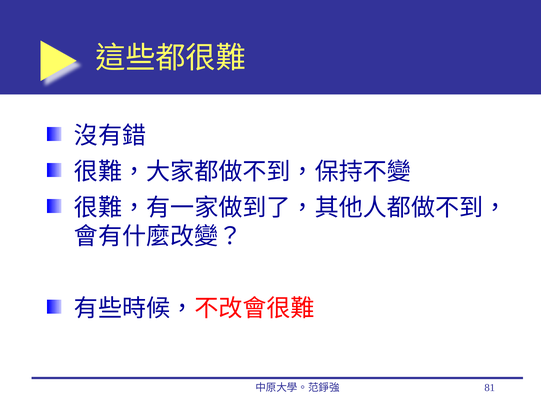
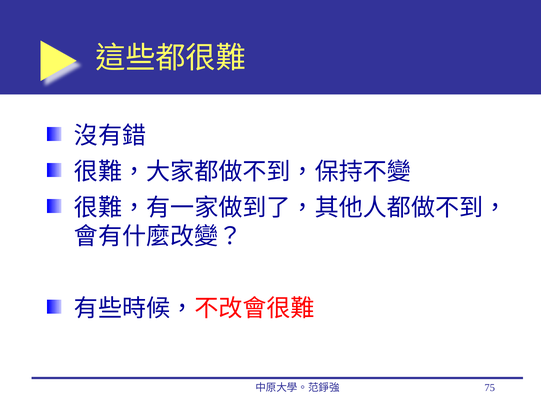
81: 81 -> 75
